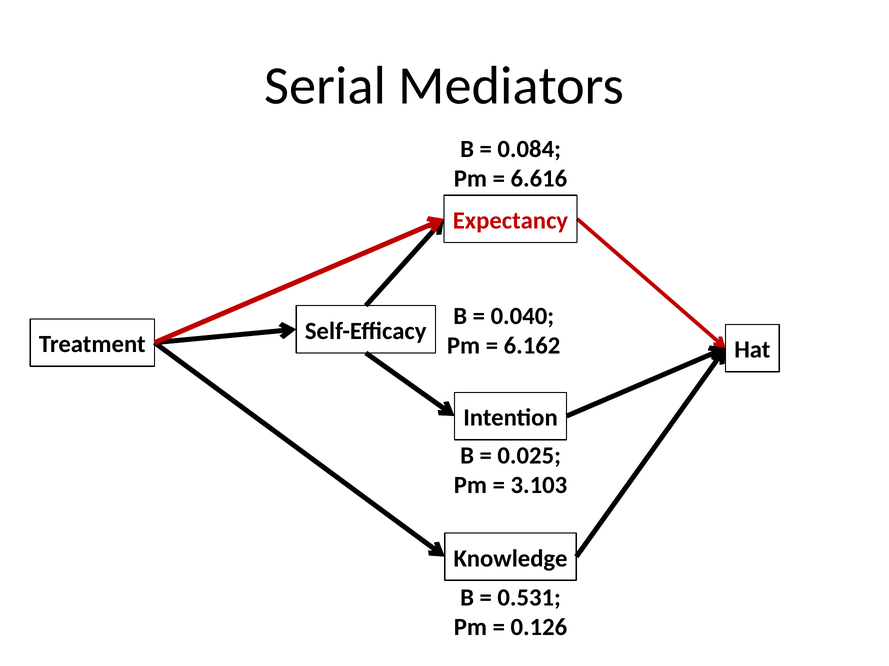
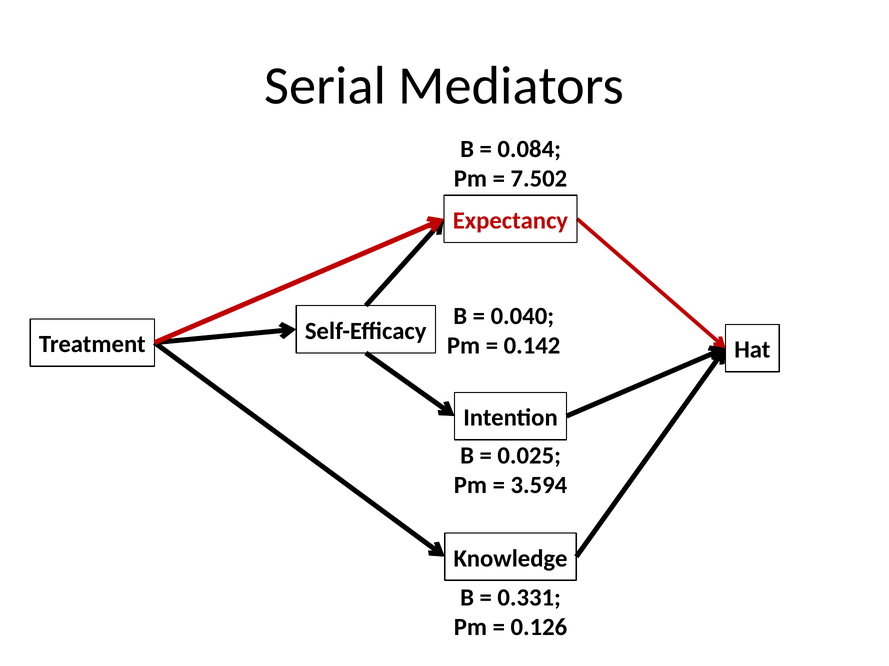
6.616: 6.616 -> 7.502
6.162: 6.162 -> 0.142
3.103: 3.103 -> 3.594
0.531: 0.531 -> 0.331
